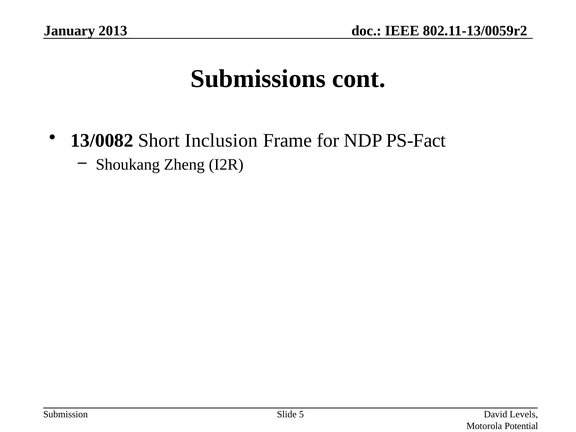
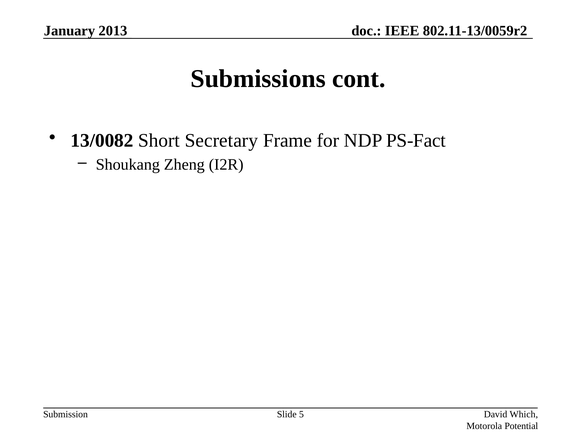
Inclusion: Inclusion -> Secretary
Levels: Levels -> Which
